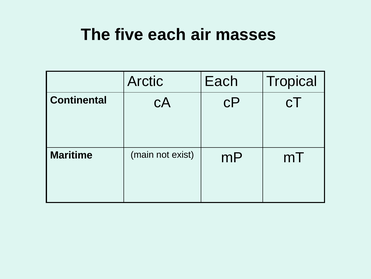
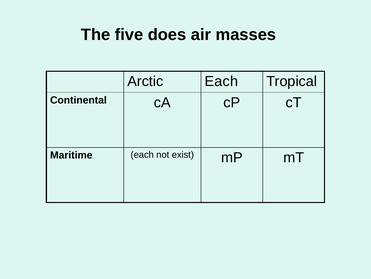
five each: each -> does
Maritime main: main -> each
